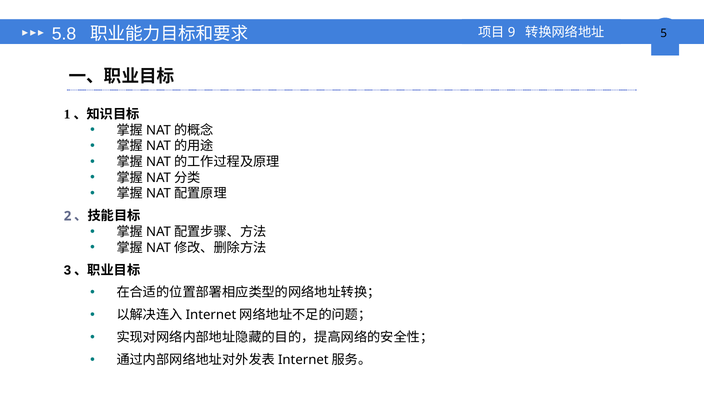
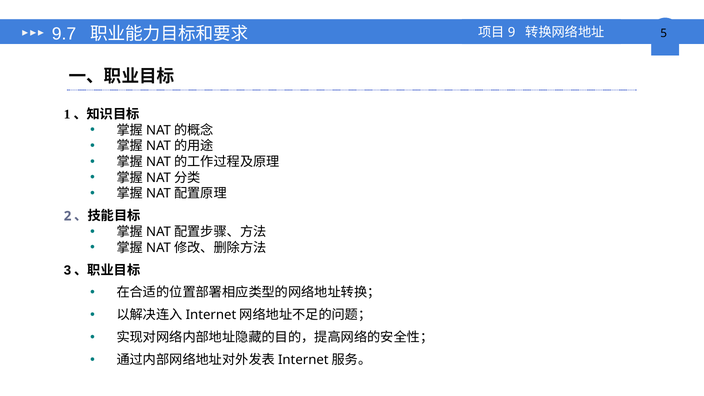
5.8: 5.8 -> 9.7
